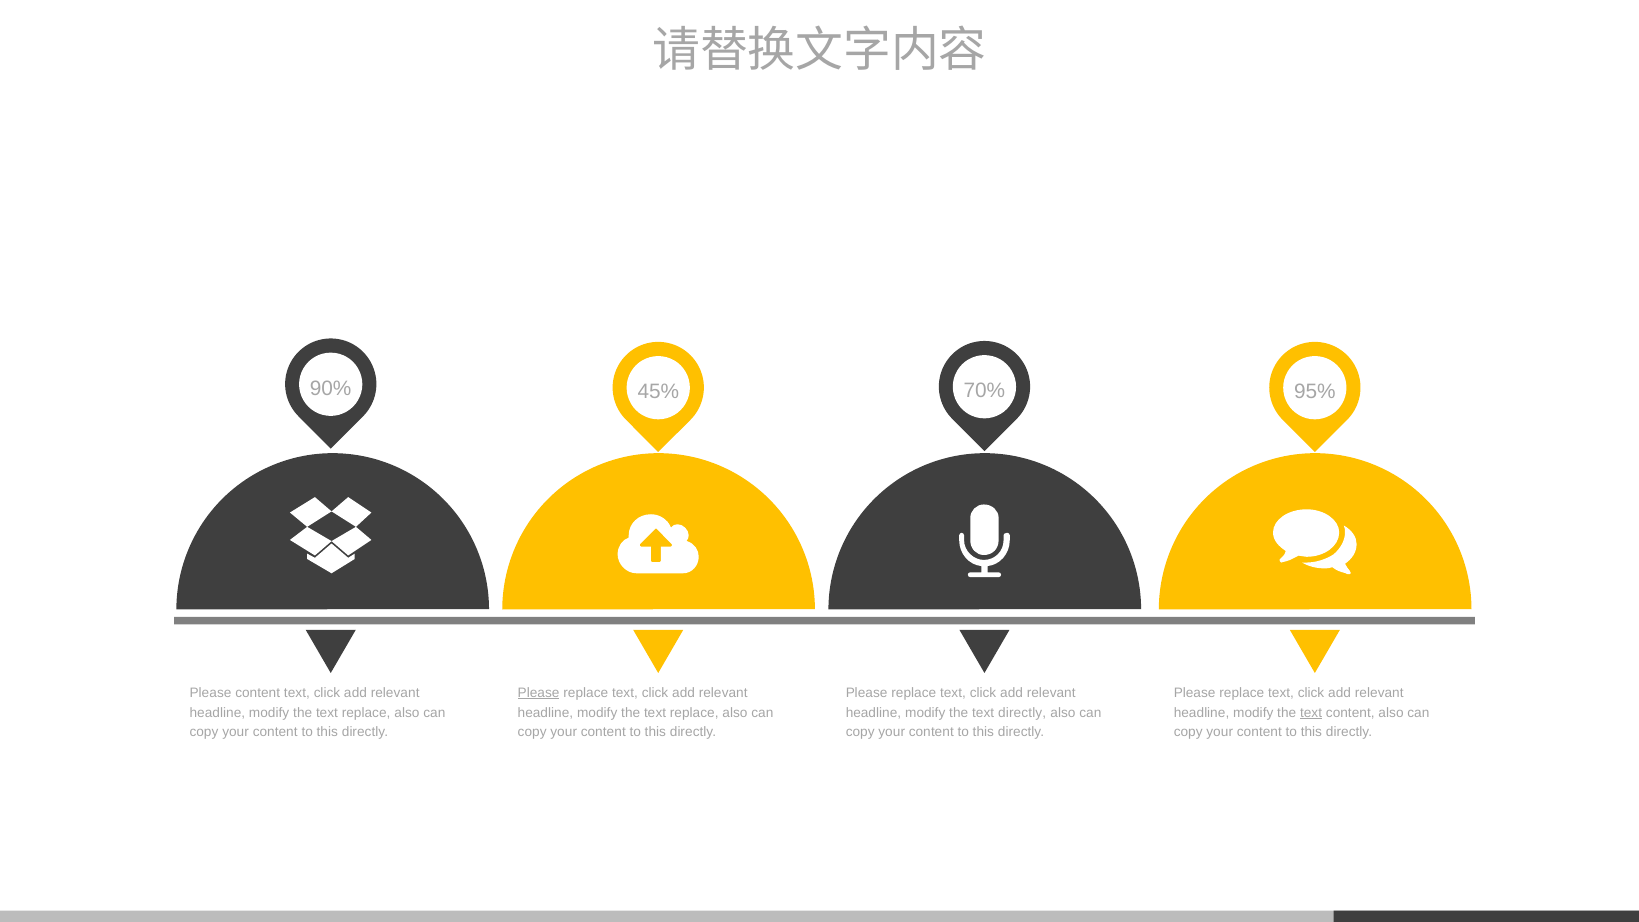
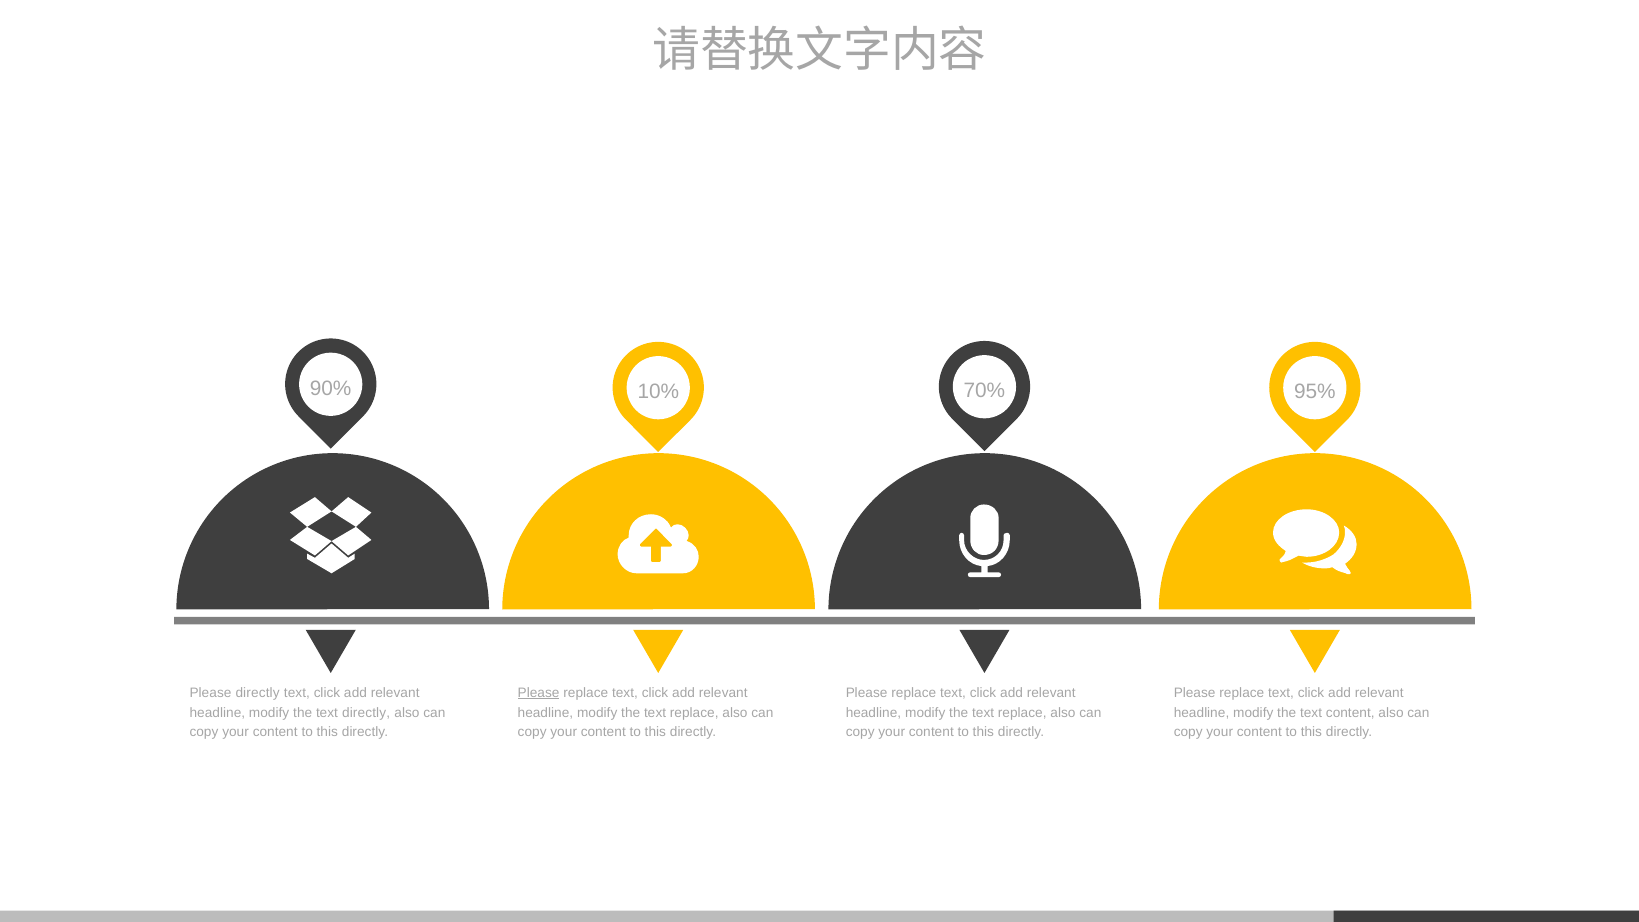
45%: 45% -> 10%
Please content: content -> directly
replace at (366, 713): replace -> directly
directly at (1022, 713): directly -> replace
text at (1311, 713) underline: present -> none
